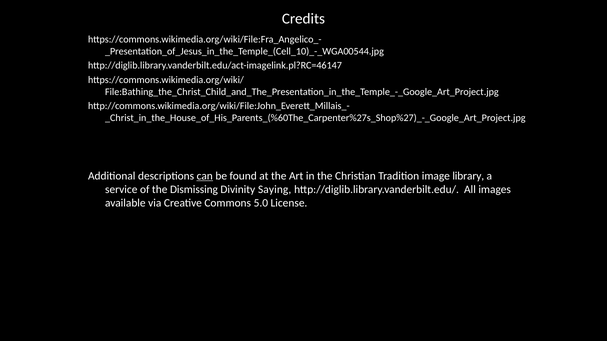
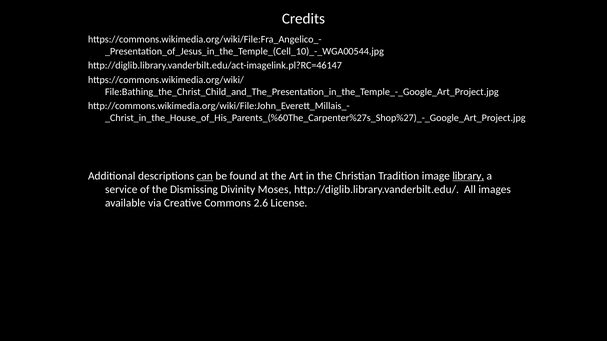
library underline: none -> present
Saying: Saying -> Moses
5.0: 5.0 -> 2.6
